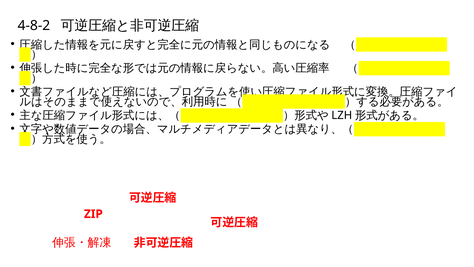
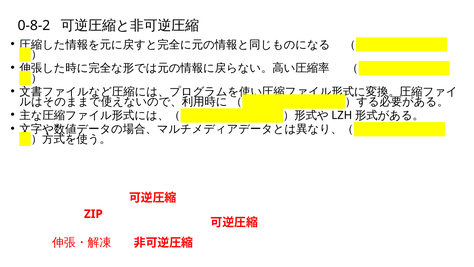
4-8-2: 4-8-2 -> 0-8-2
